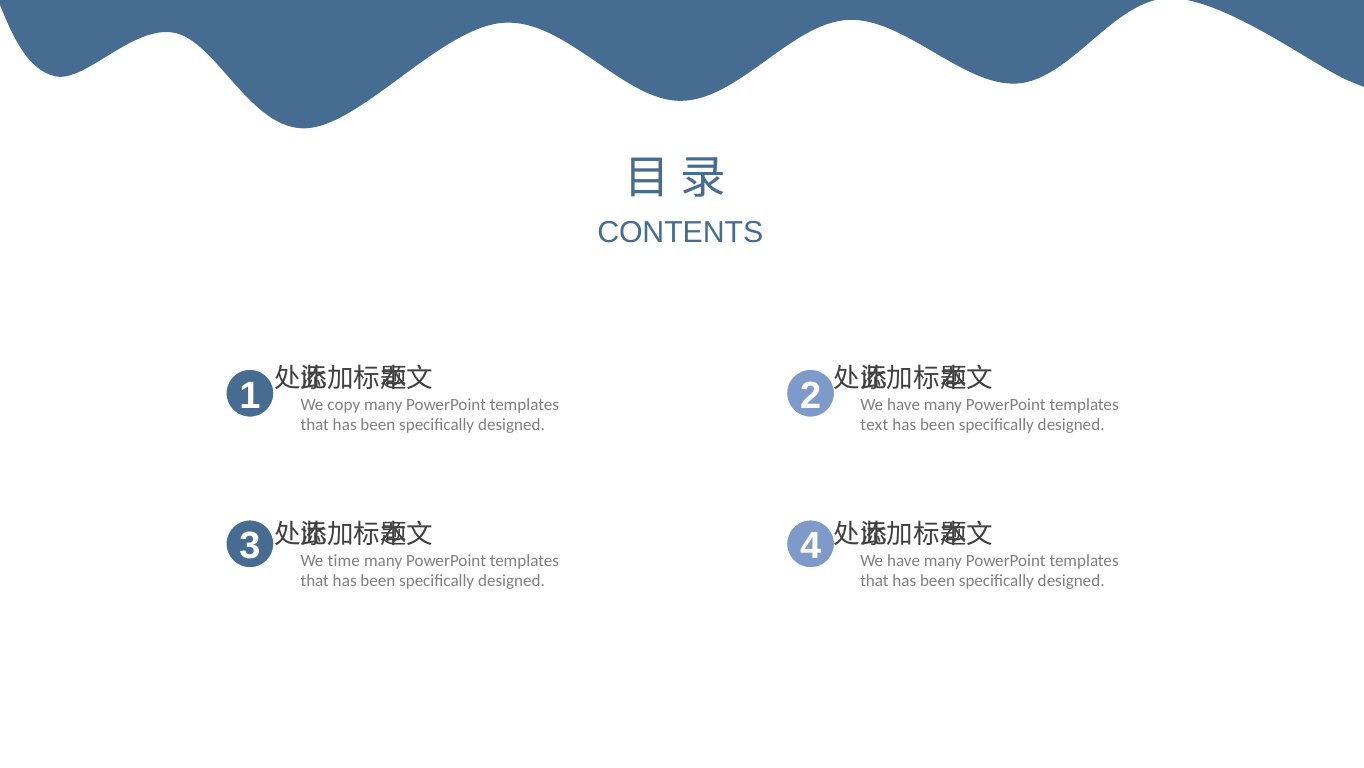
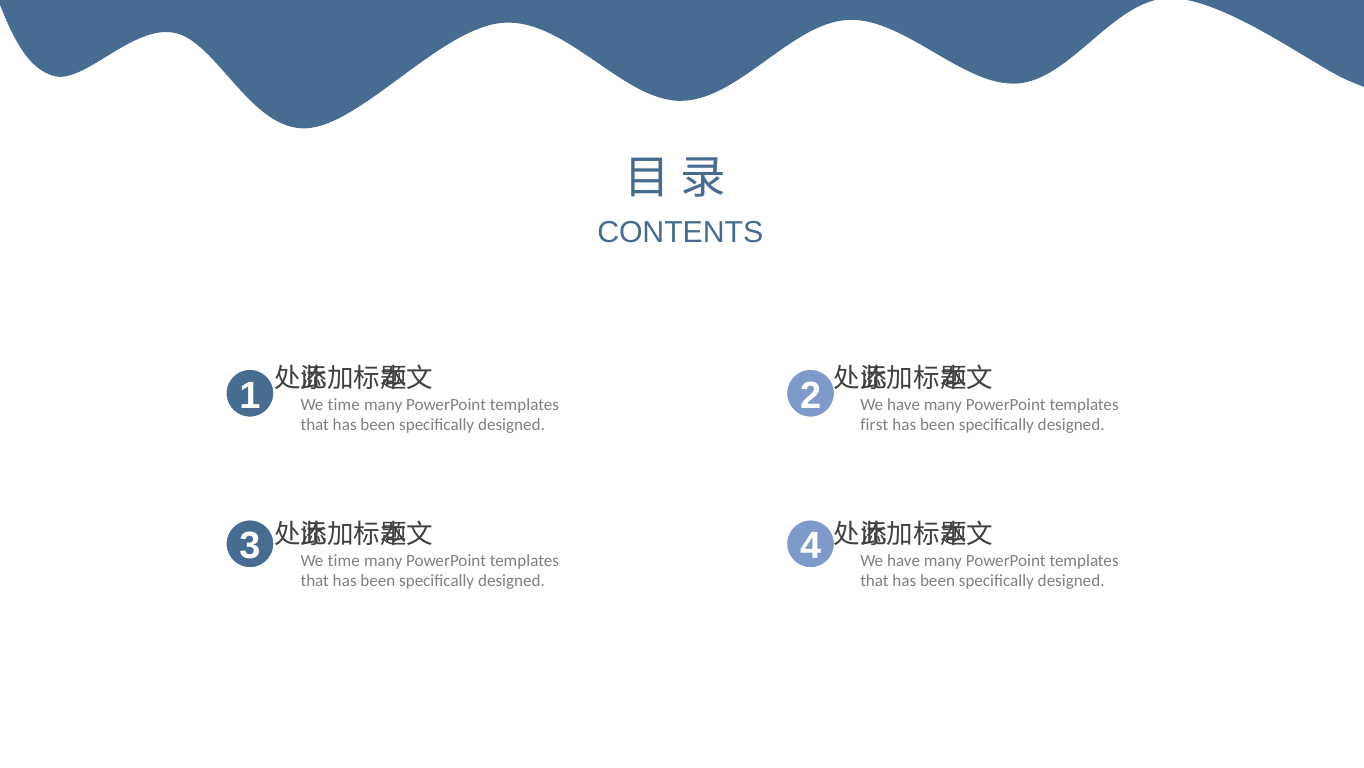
copy at (344, 404): copy -> time
text: text -> first
